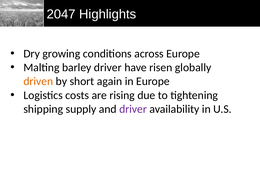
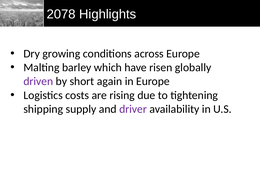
2047: 2047 -> 2078
barley driver: driver -> which
driven colour: orange -> purple
